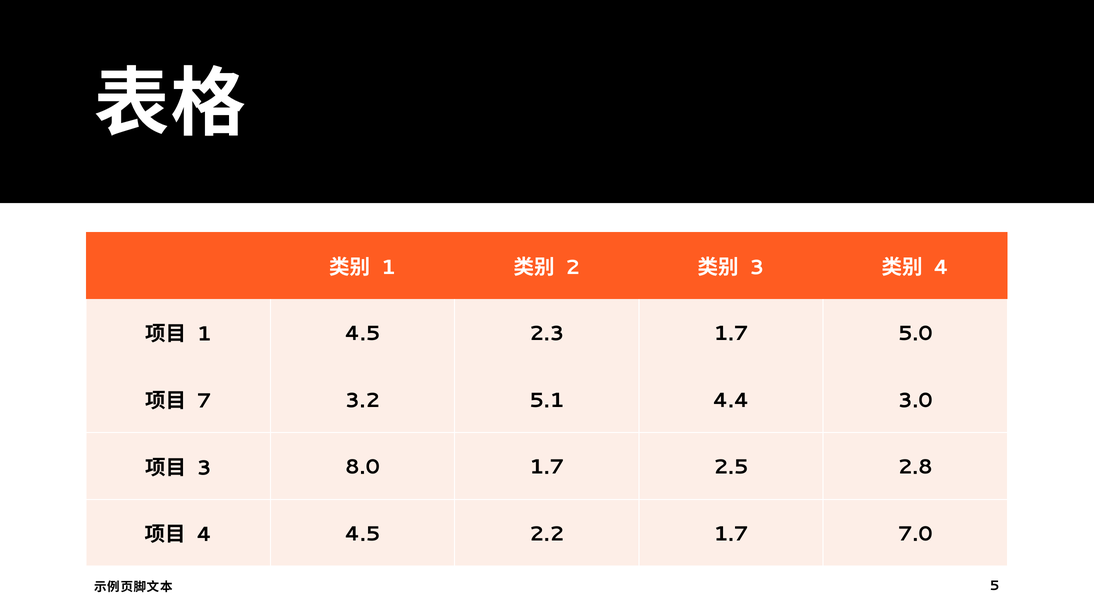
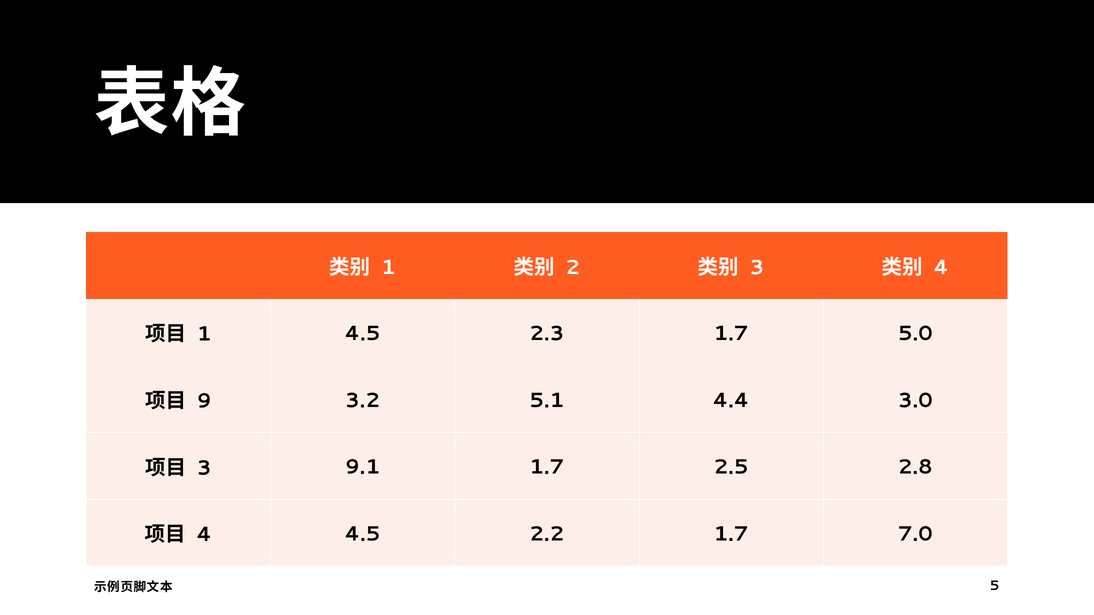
7: 7 -> 9
8.0​: 8.0​ -> 9.1​
